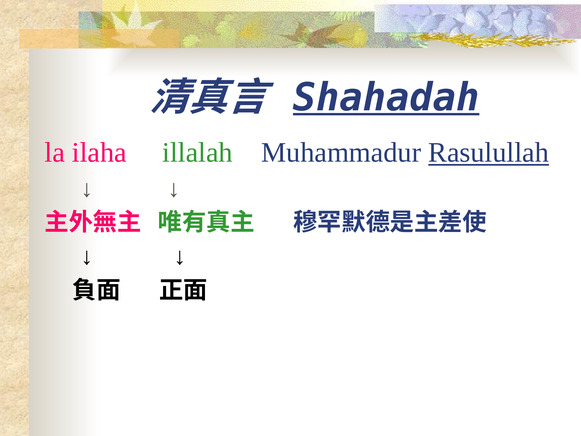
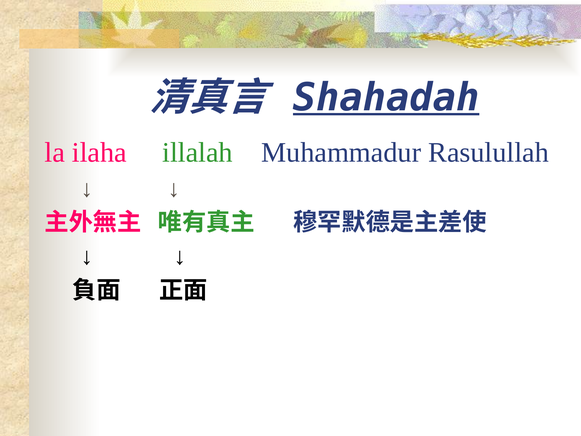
Rasulullah underline: present -> none
